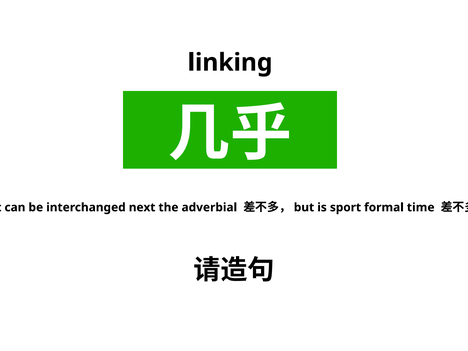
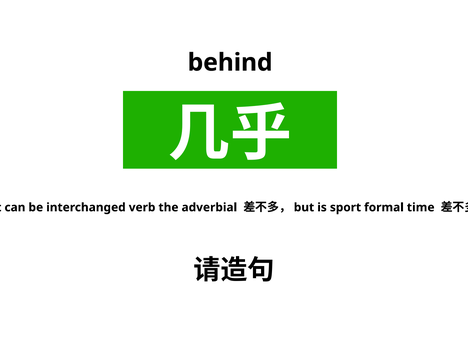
linking: linking -> behind
next: next -> verb
